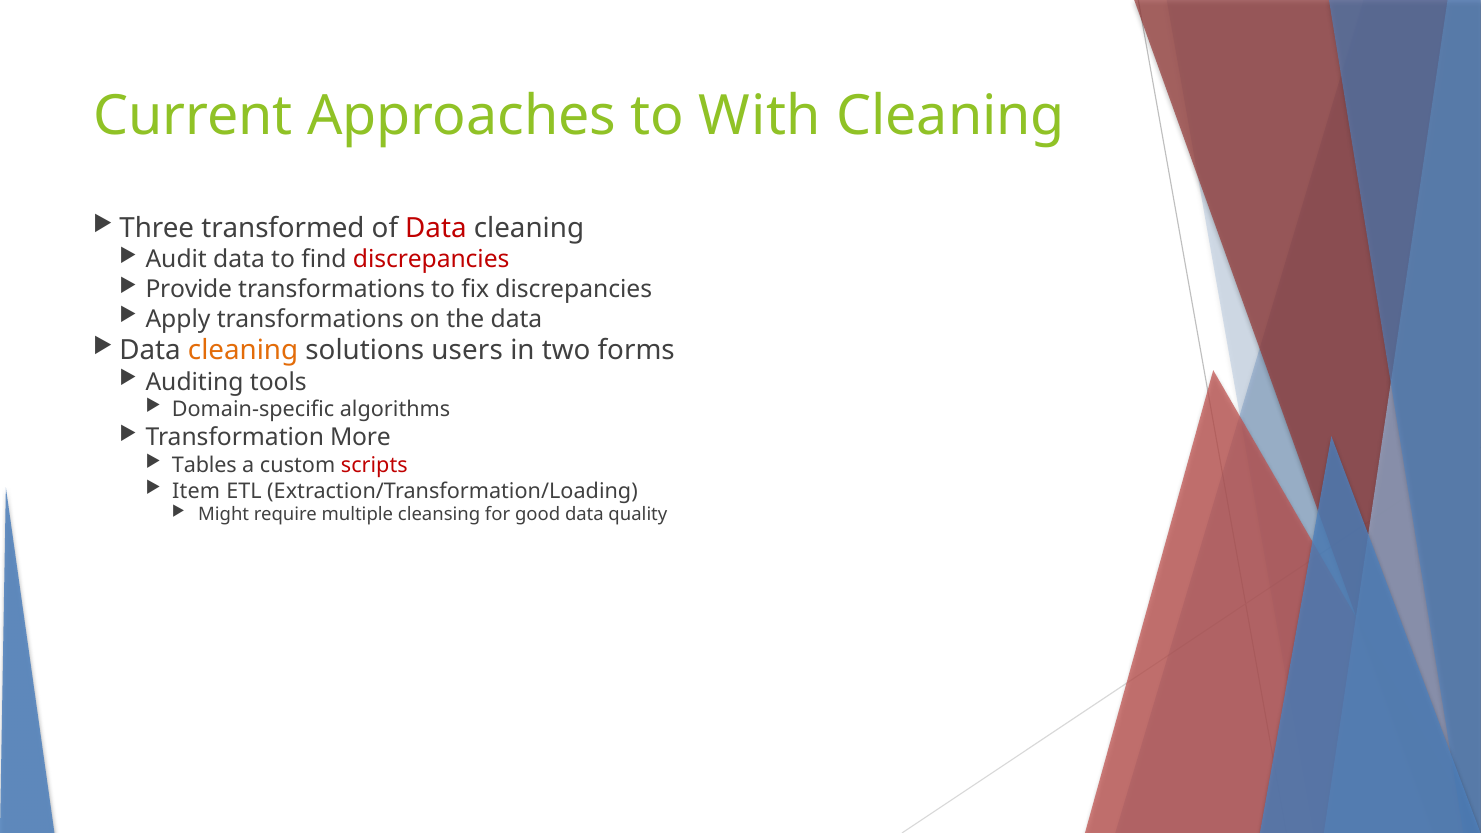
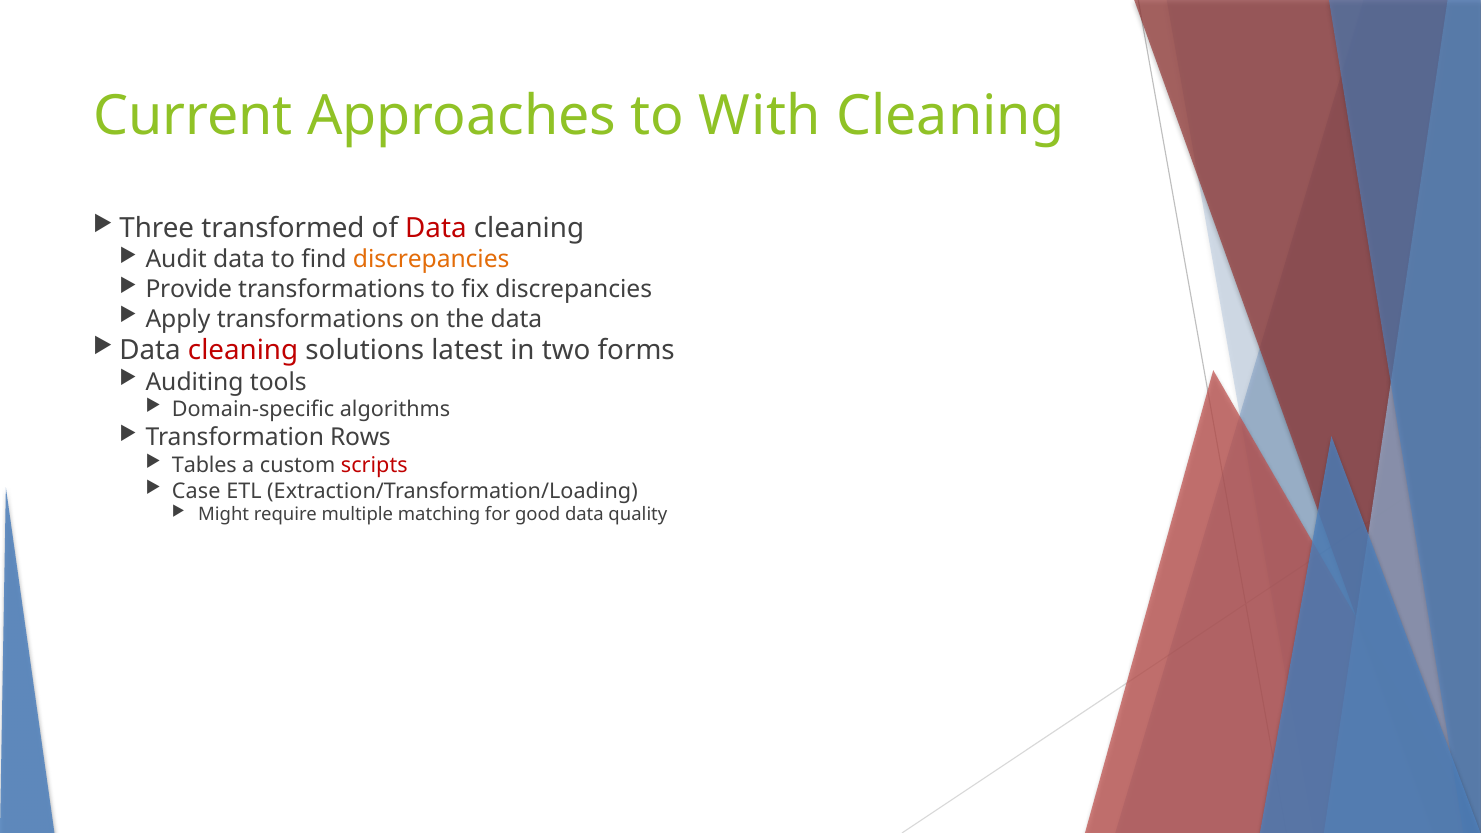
discrepancies at (431, 260) colour: red -> orange
cleaning at (243, 351) colour: orange -> red
users: users -> latest
More: More -> Rows
Item: Item -> Case
cleansing: cleansing -> matching
